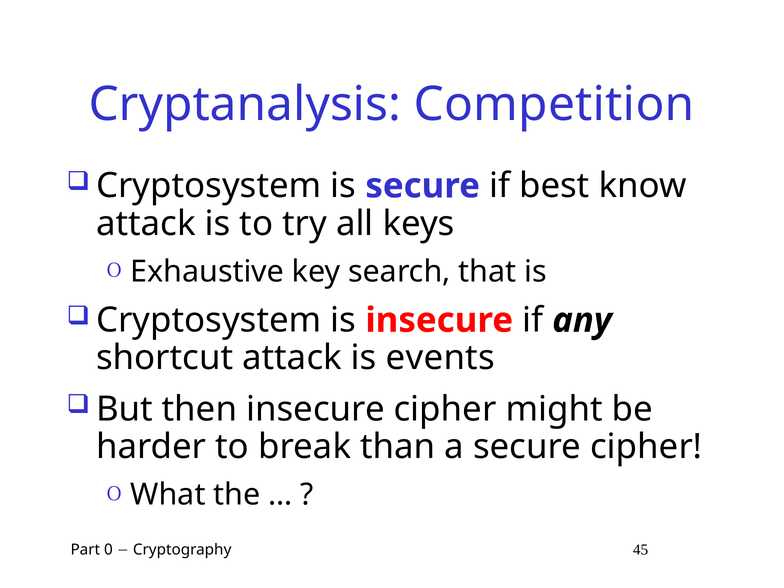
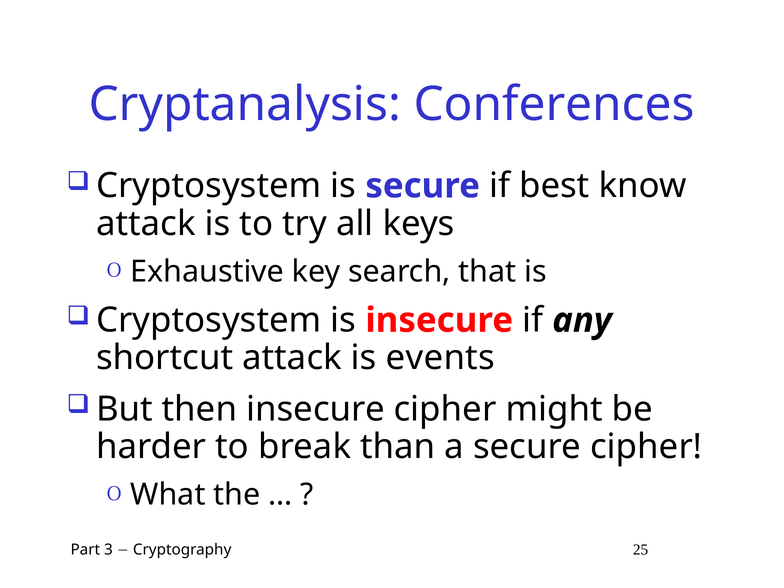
Competition: Competition -> Conferences
0: 0 -> 3
45: 45 -> 25
